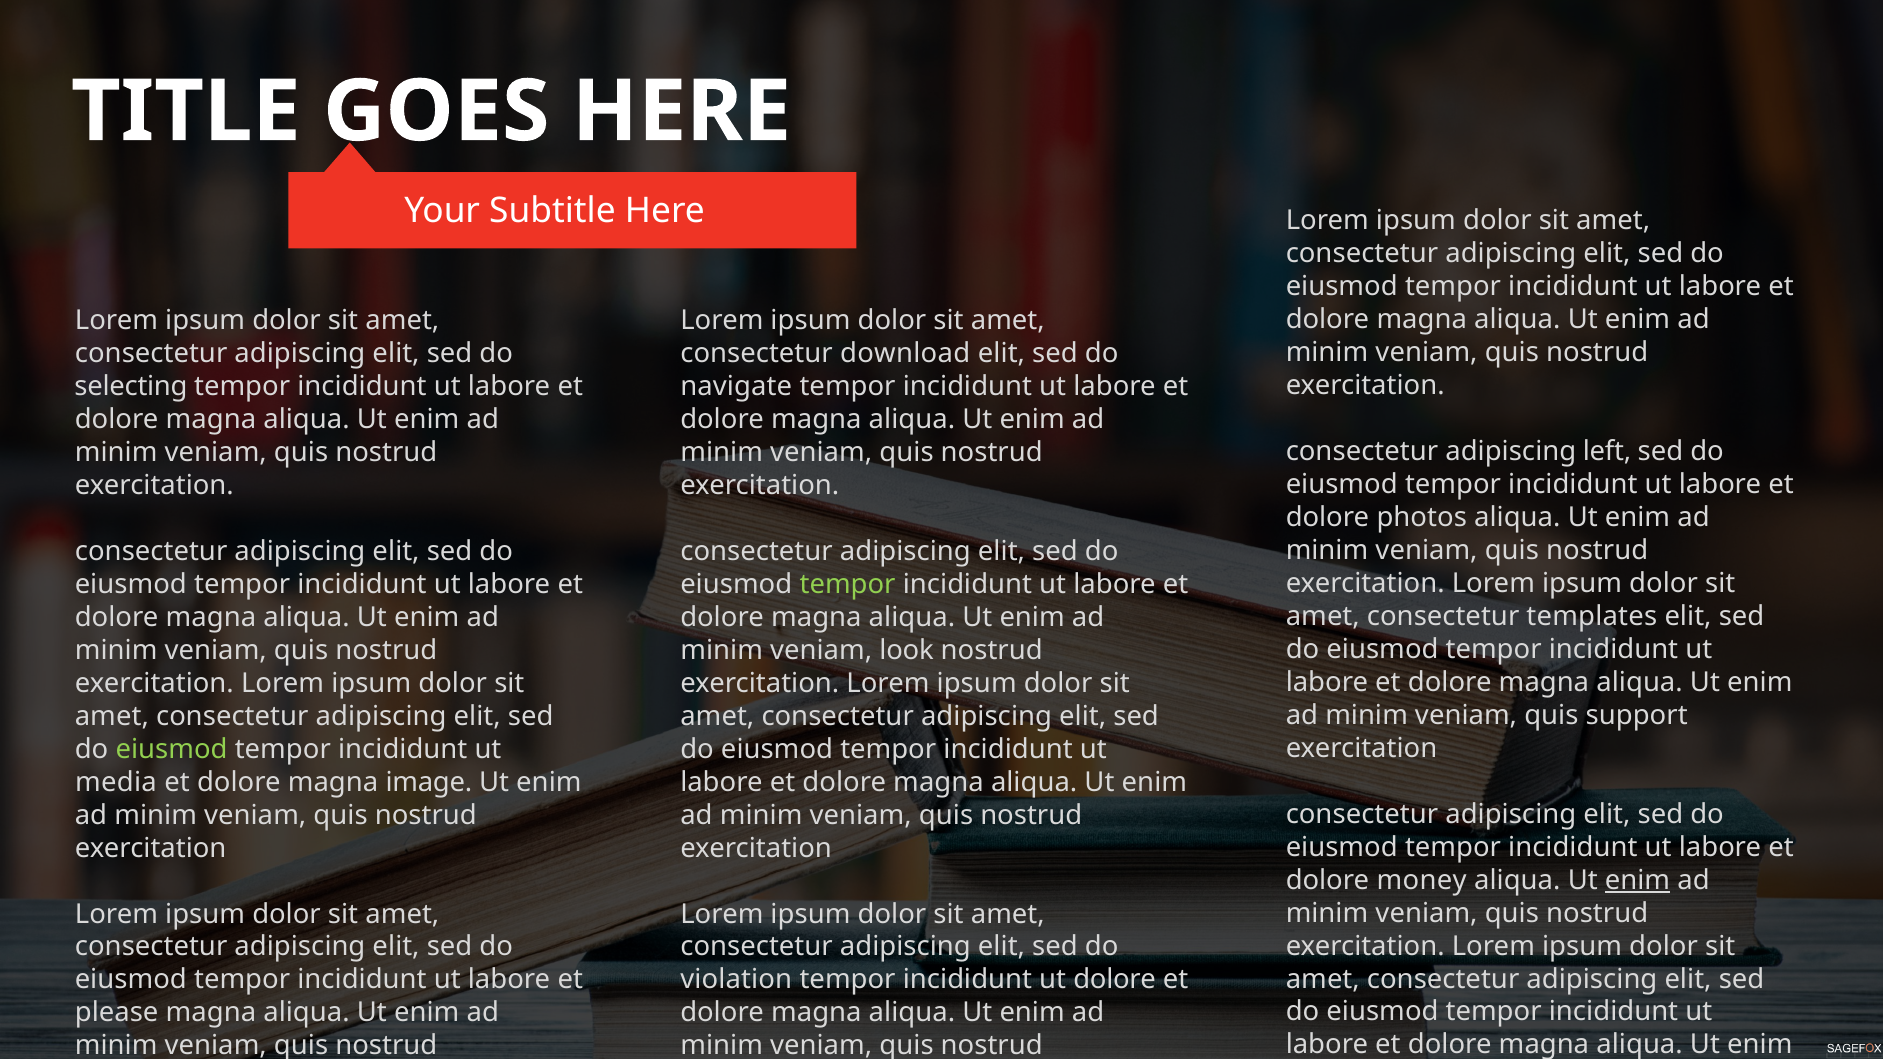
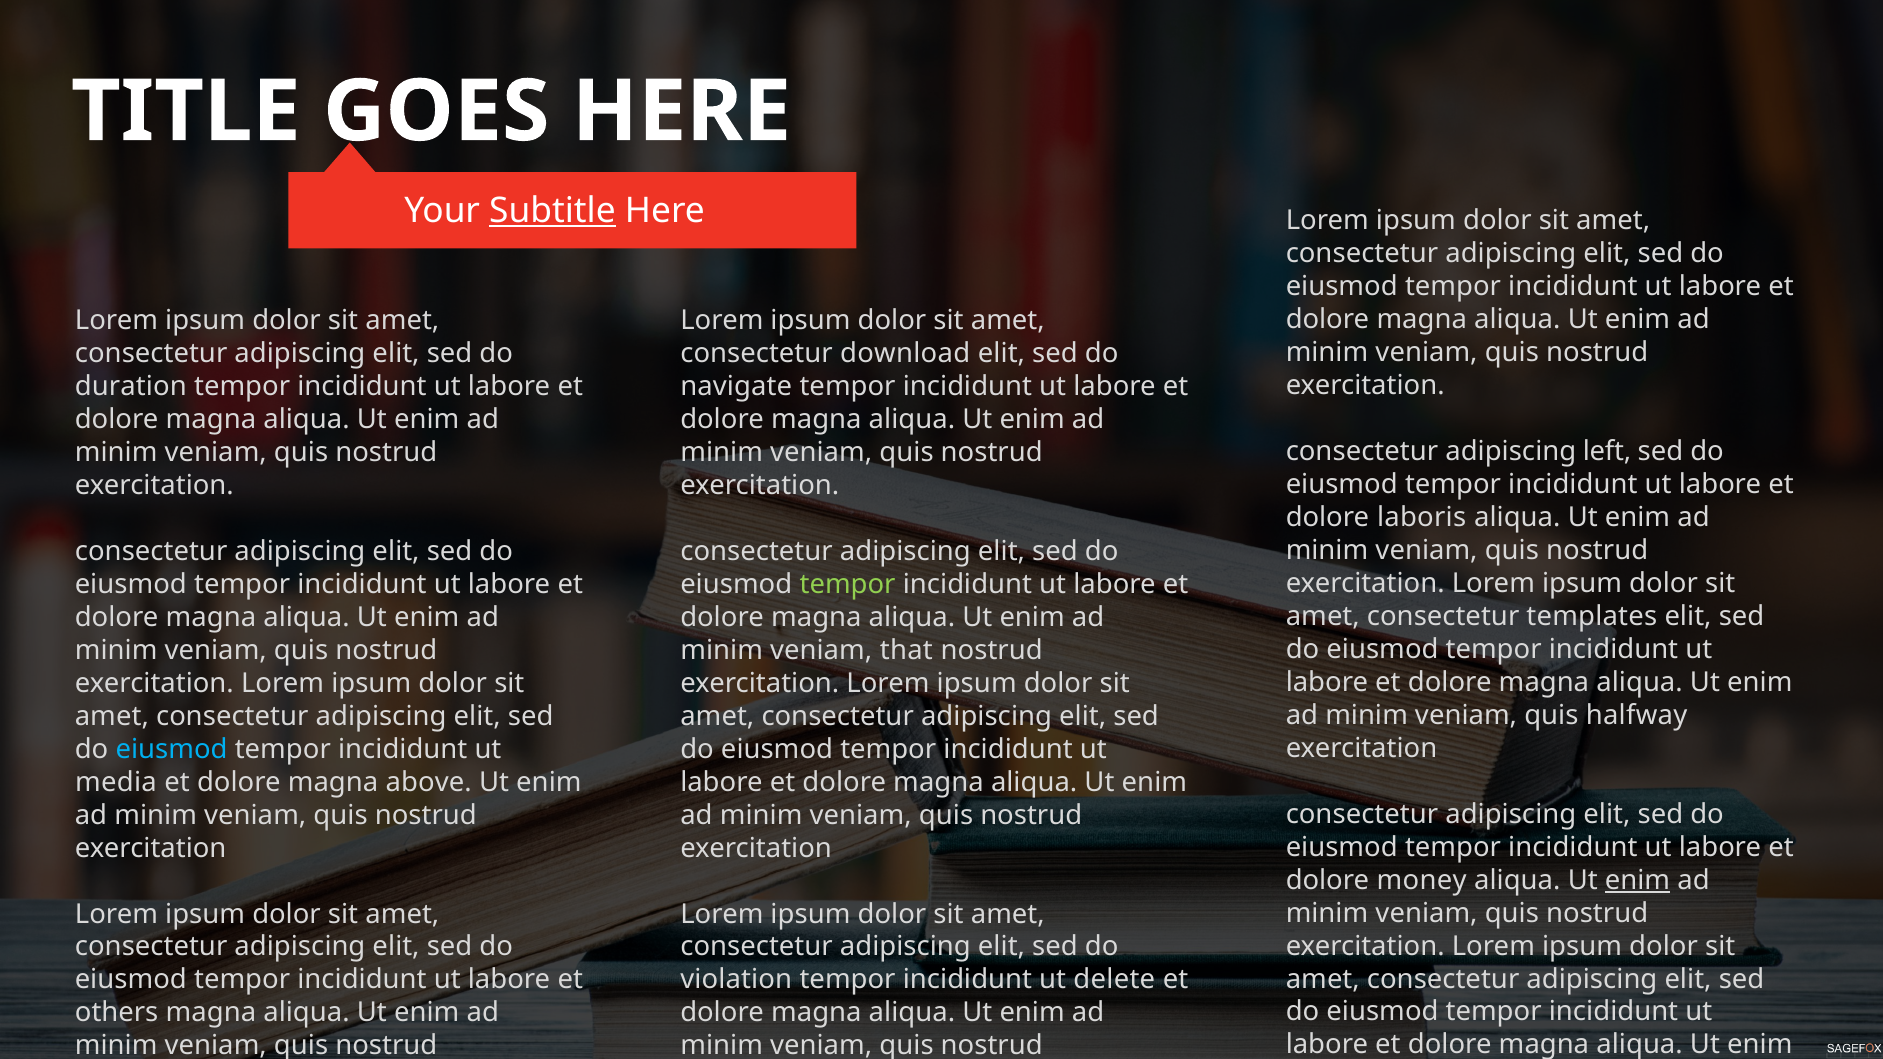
Subtitle underline: none -> present
selecting: selecting -> duration
photos: photos -> laboris
look: look -> that
support: support -> halfway
eiusmod at (172, 749) colour: light green -> light blue
image: image -> above
ut dolore: dolore -> delete
please: please -> others
